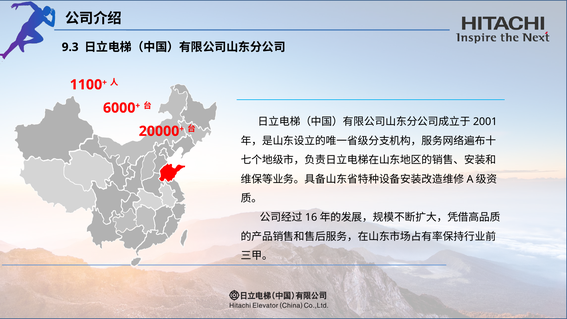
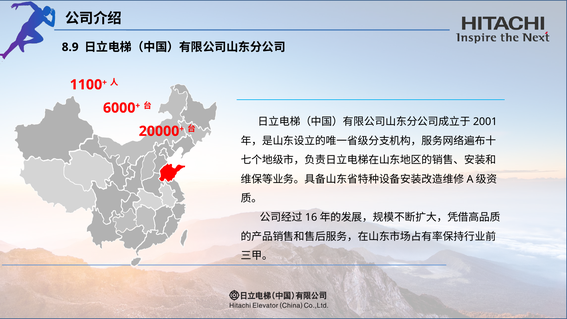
9.3: 9.3 -> 8.9
